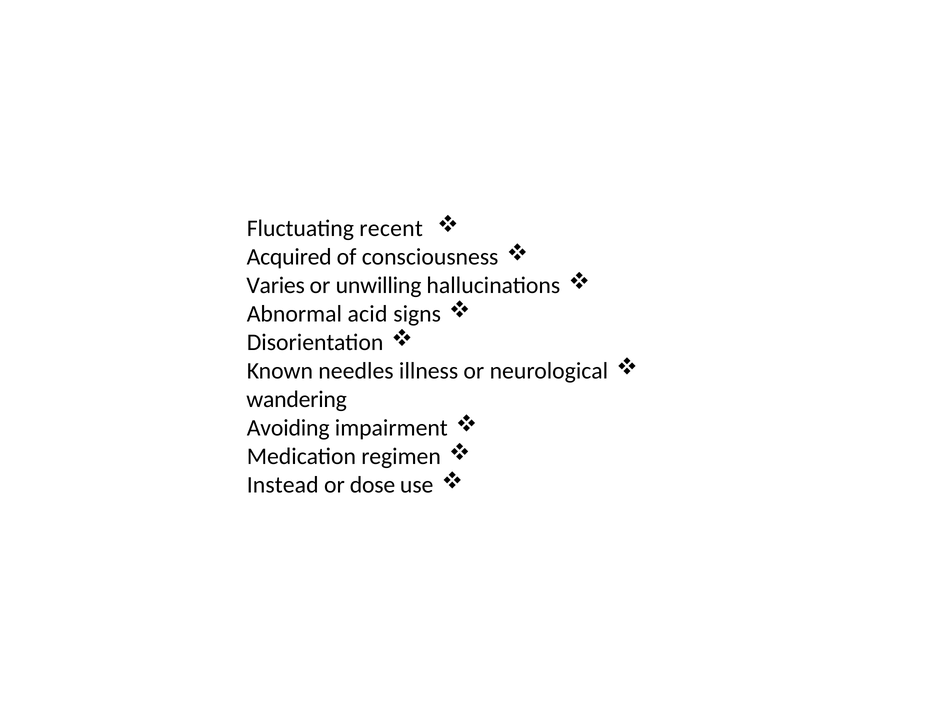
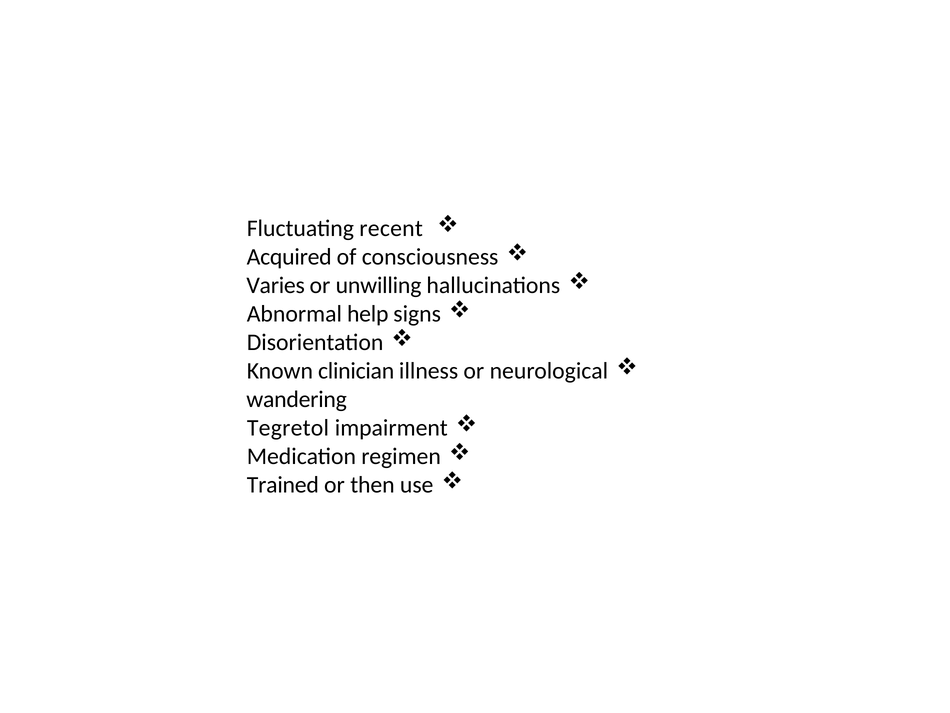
acid: acid -> help
needles: needles -> clinician
Avoiding: Avoiding -> Tegretol
Instead: Instead -> Trained
dose: dose -> then
